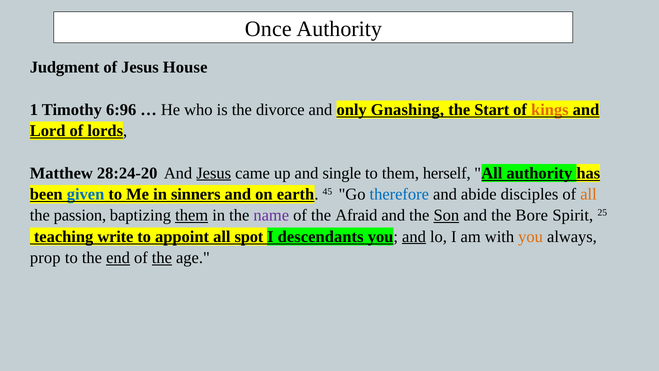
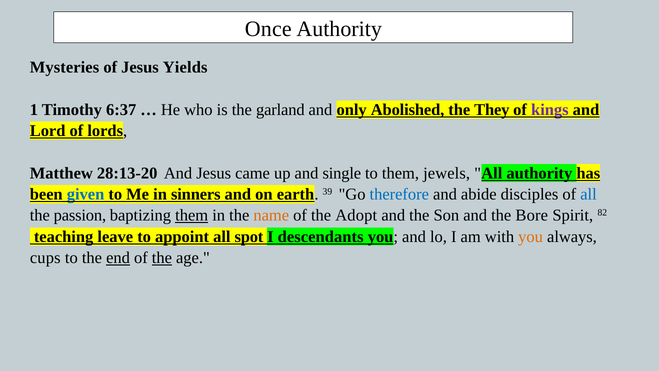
Judgment: Judgment -> Mysteries
House: House -> Yields
6:96: 6:96 -> 6:37
divorce: divorce -> garland
Gnashing: Gnashing -> Abolished
Start: Start -> They
kings colour: orange -> purple
28:24-20: 28:24-20 -> 28:13-20
Jesus at (214, 173) underline: present -> none
herself: herself -> jewels
45: 45 -> 39
all at (589, 194) colour: orange -> blue
name colour: purple -> orange
Afraid: Afraid -> Adopt
Son underline: present -> none
25: 25 -> 82
write: write -> leave
and at (414, 236) underline: present -> none
prop: prop -> cups
